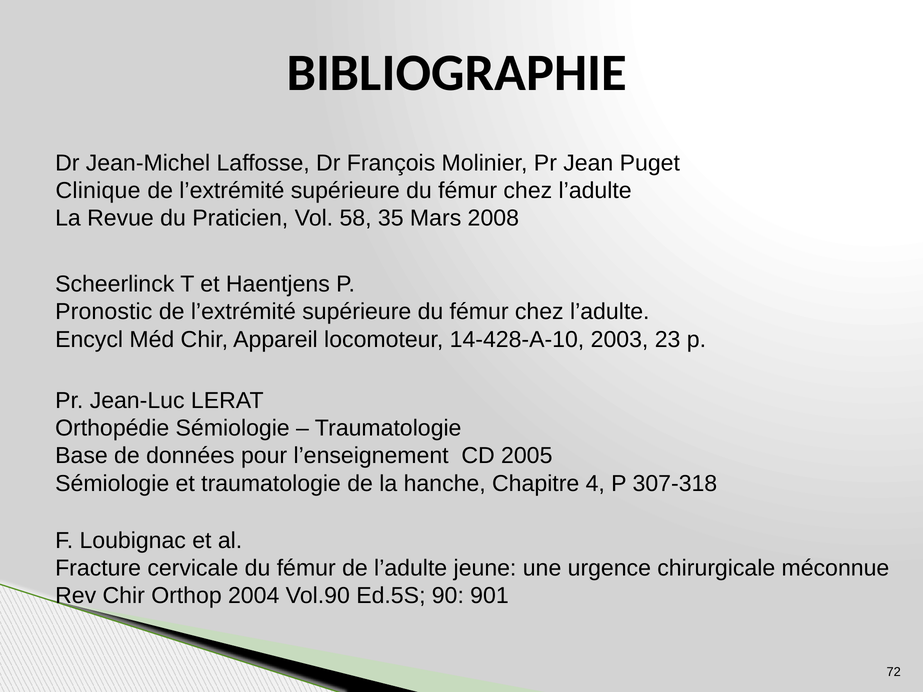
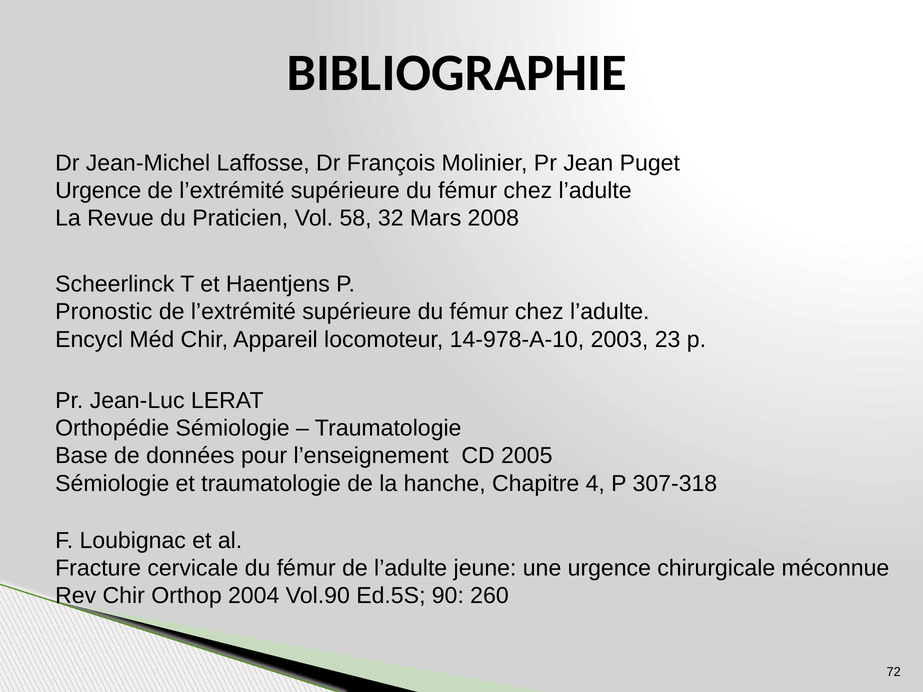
Clinique at (98, 191): Clinique -> Urgence
35: 35 -> 32
14-428-A-10: 14-428-A-10 -> 14-978-A-10
901: 901 -> 260
